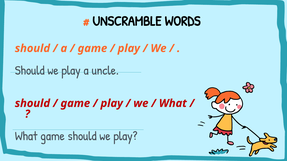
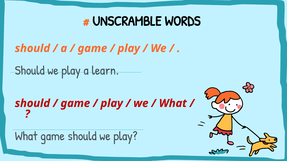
uncle: uncle -> learn
